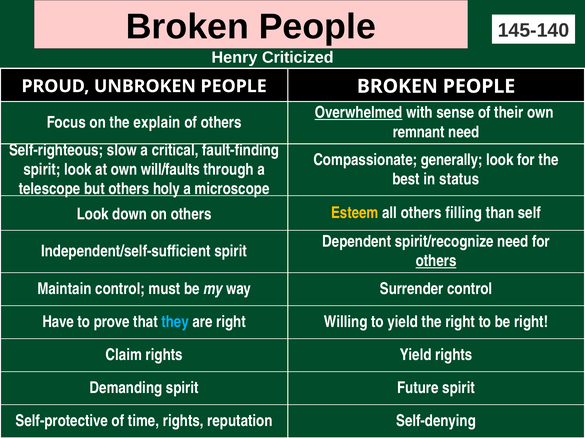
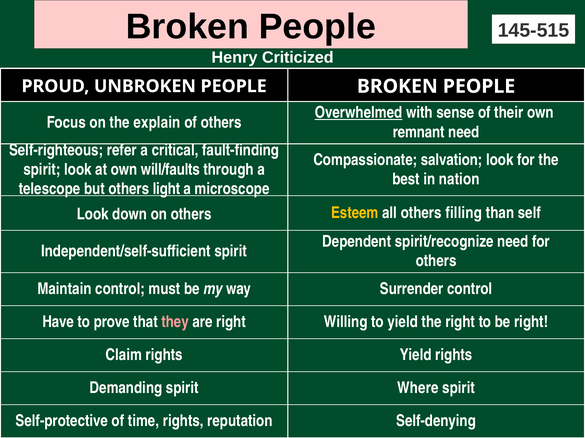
145-140: 145-140 -> 145-515
slow: slow -> refer
generally: generally -> salvation
status: status -> nation
holy: holy -> light
others at (436, 261) underline: present -> none
they colour: light blue -> pink
Future: Future -> Where
